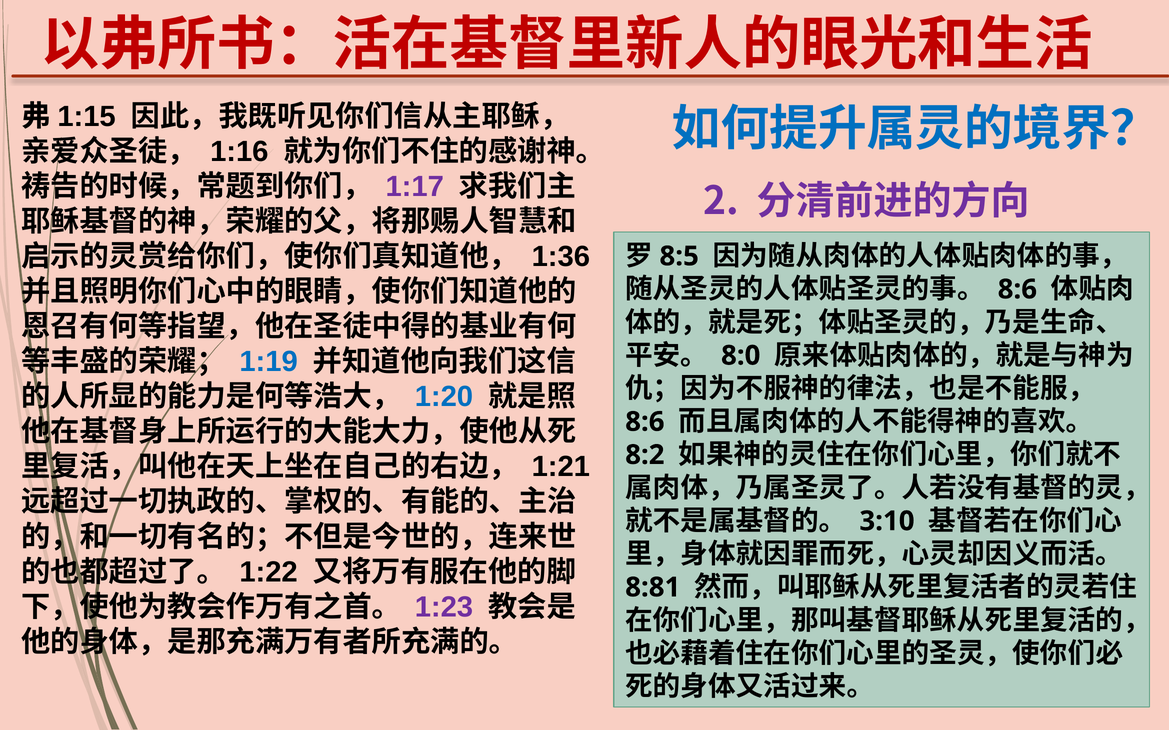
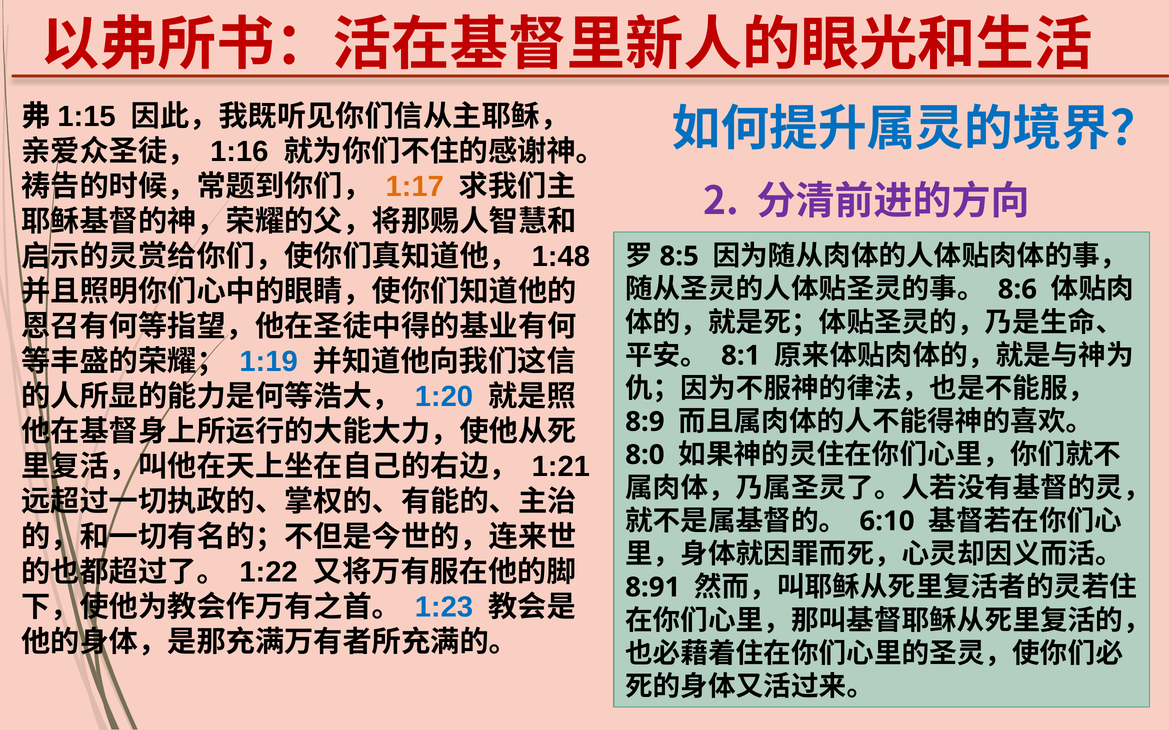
1:17 colour: purple -> orange
1:36: 1:36 -> 1:48
8:0: 8:0 -> 8:1
8:6 at (645, 422): 8:6 -> 8:9
8:2: 8:2 -> 8:0
3:10: 3:10 -> 6:10
8:81: 8:81 -> 8:91
1:23 colour: purple -> blue
